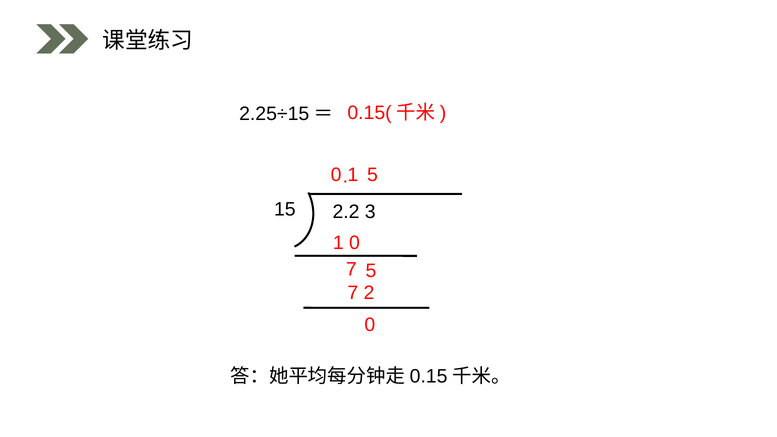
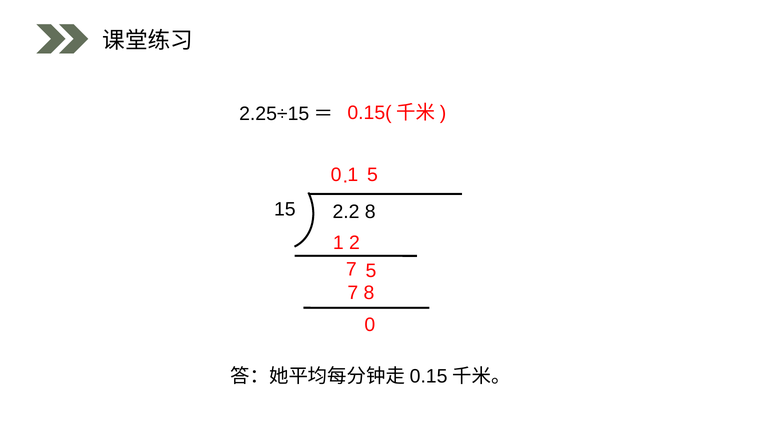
2.2 3: 3 -> 8
1 0: 0 -> 2
7 2: 2 -> 8
